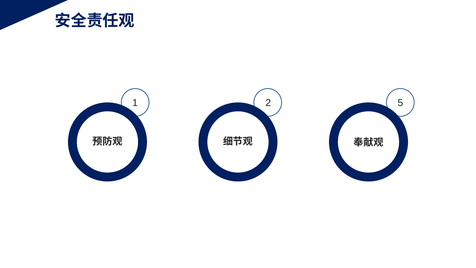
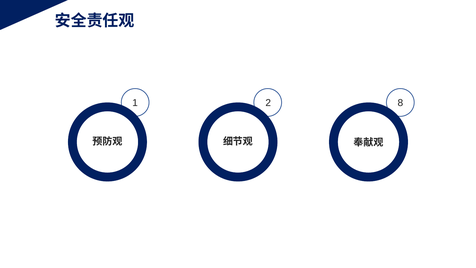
5: 5 -> 8
